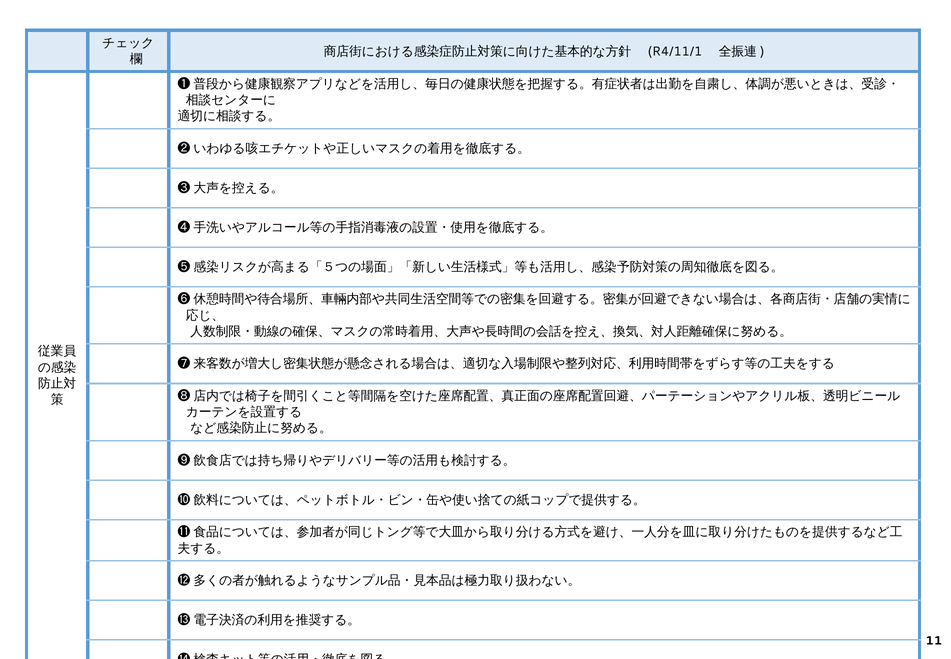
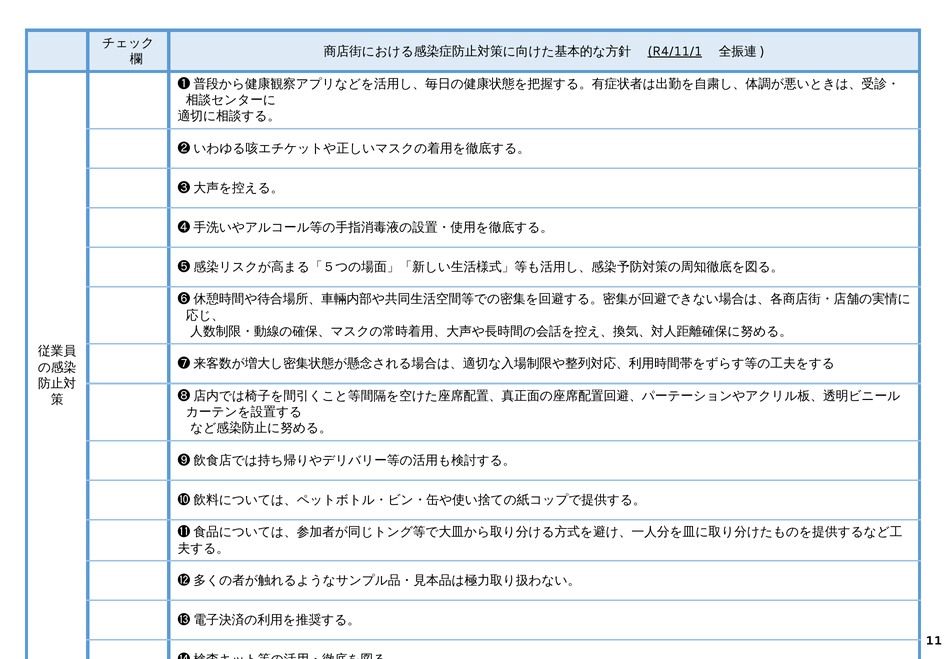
R4/11/1 underline: none -> present
